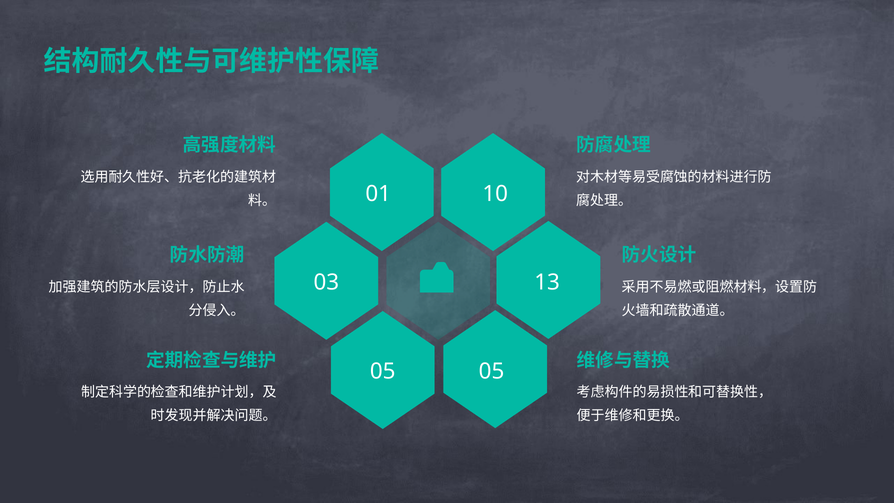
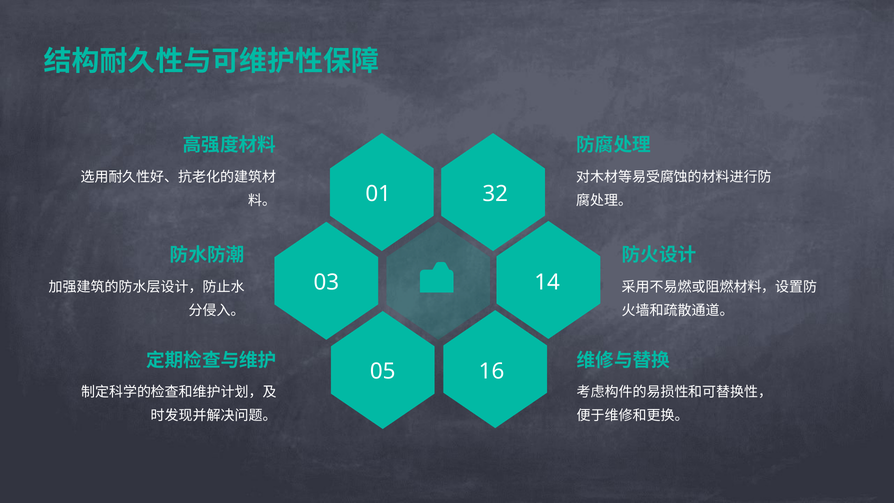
10: 10 -> 32
13: 13 -> 14
05 05: 05 -> 16
